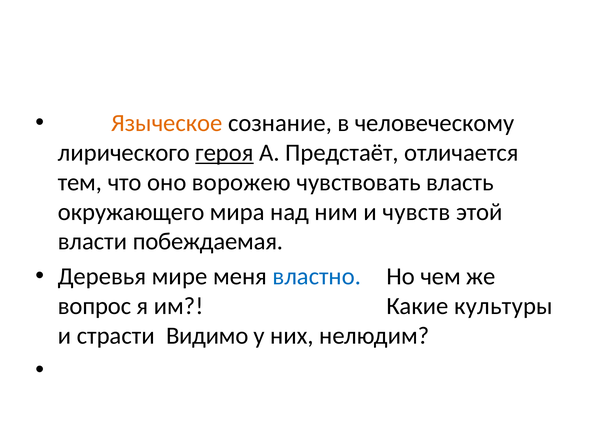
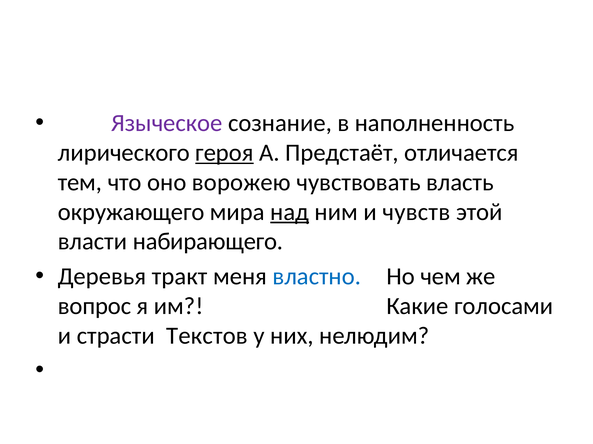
Языческое colour: orange -> purple
человеческому: человеческому -> наполненность
над underline: none -> present
побеждаемая: побеждаемая -> набирающего
мире: мире -> тракт
культуры: культуры -> голосами
Видимо: Видимо -> Текстов
